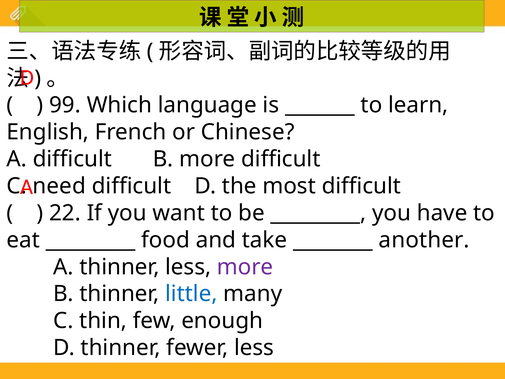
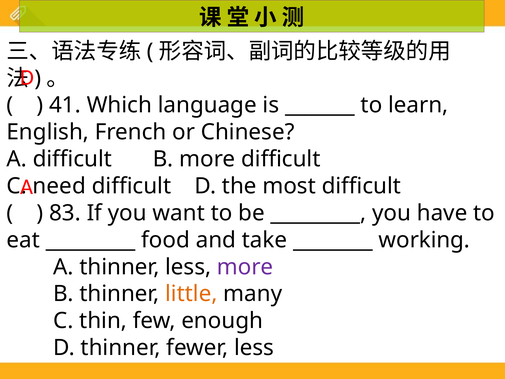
99: 99 -> 41
22: 22 -> 83
another: another -> working
little colour: blue -> orange
